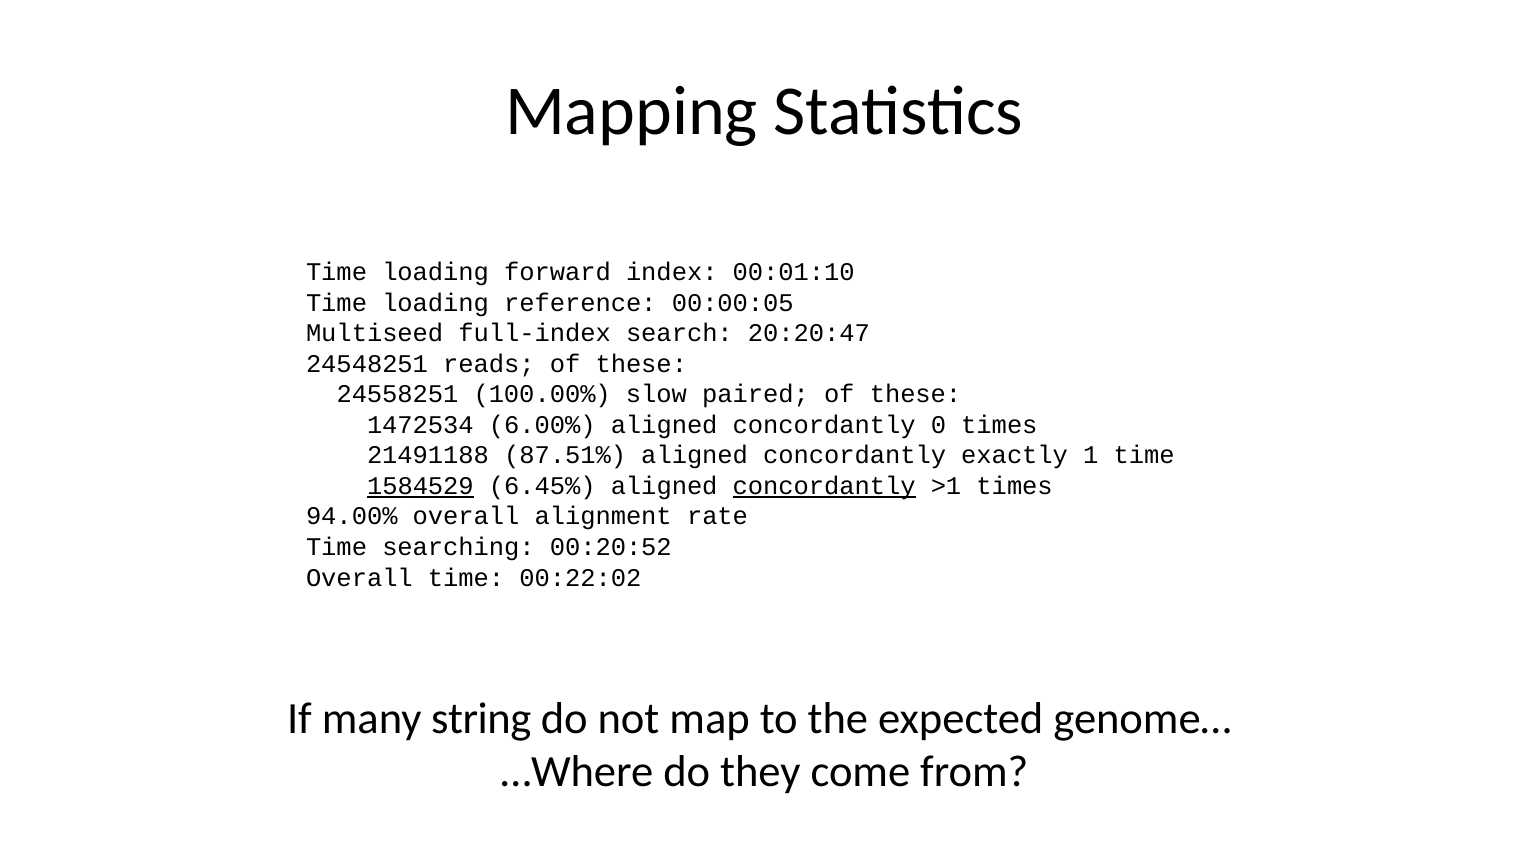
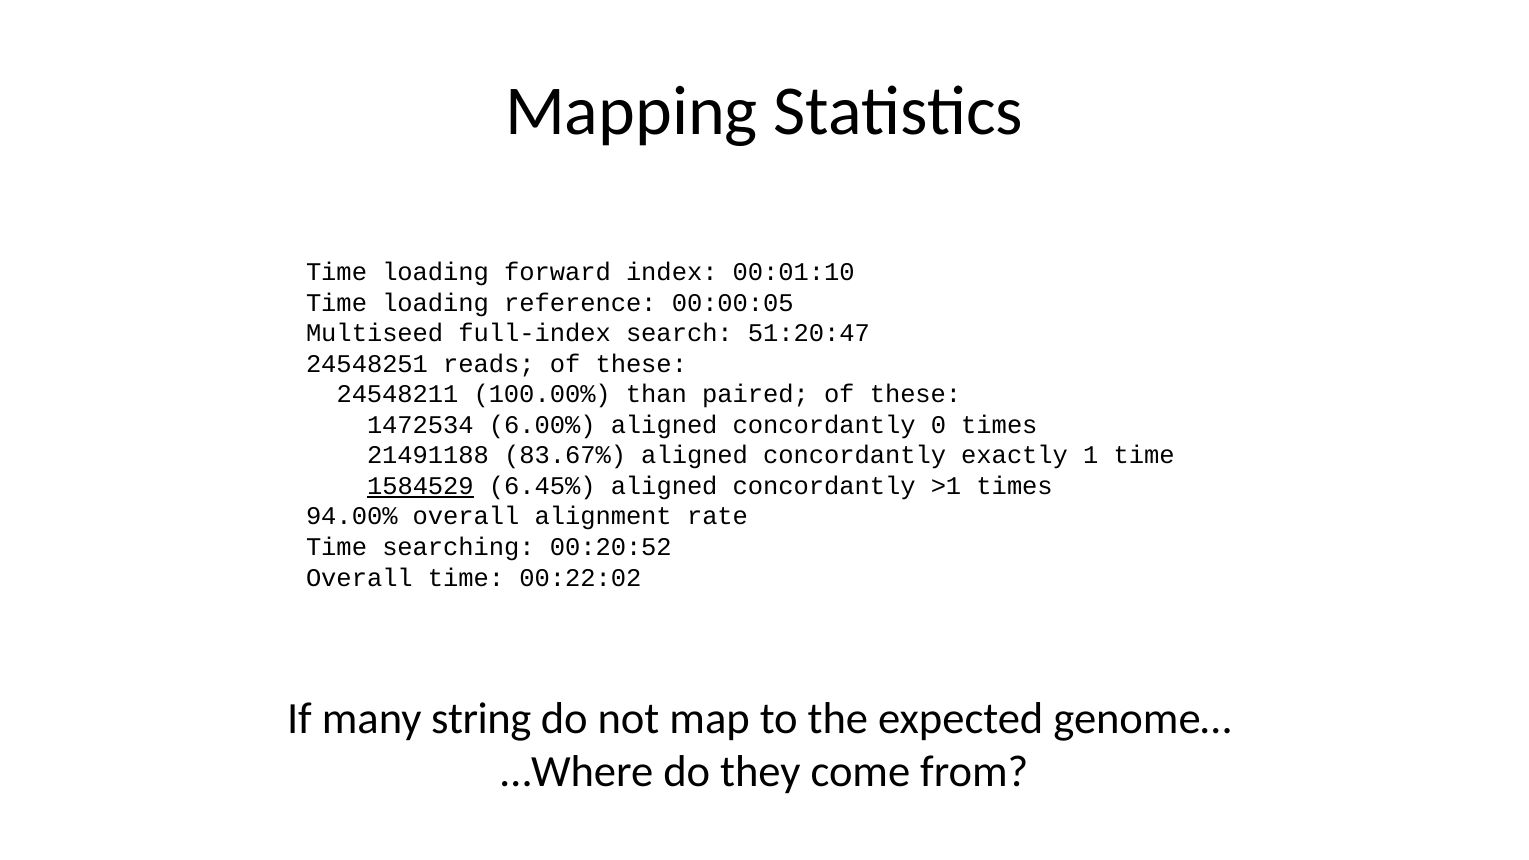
20:20:47: 20:20:47 -> 51:20:47
24558251: 24558251 -> 24548211
slow: slow -> than
87.51%: 87.51% -> 83.67%
concordantly at (824, 486) underline: present -> none
